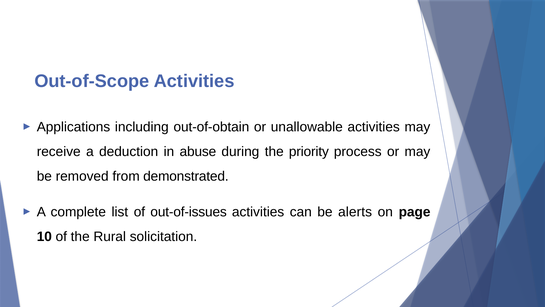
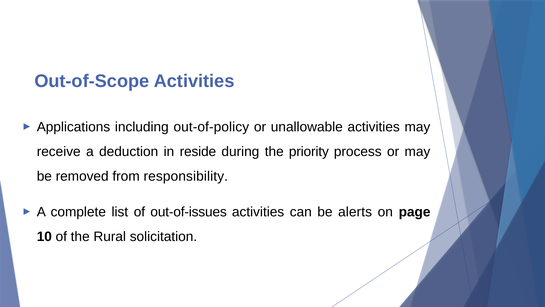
out-of-obtain: out-of-obtain -> out-of-policy
abuse: abuse -> reside
demonstrated: demonstrated -> responsibility
